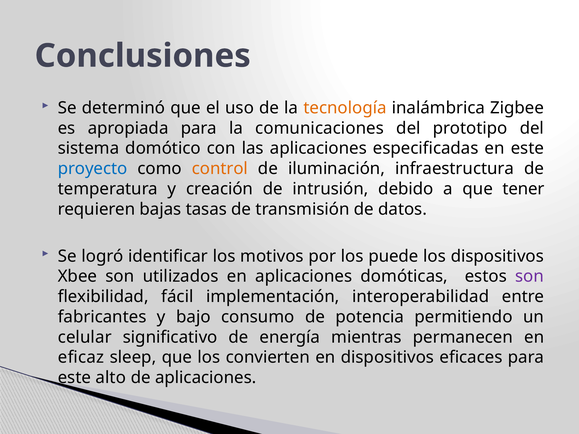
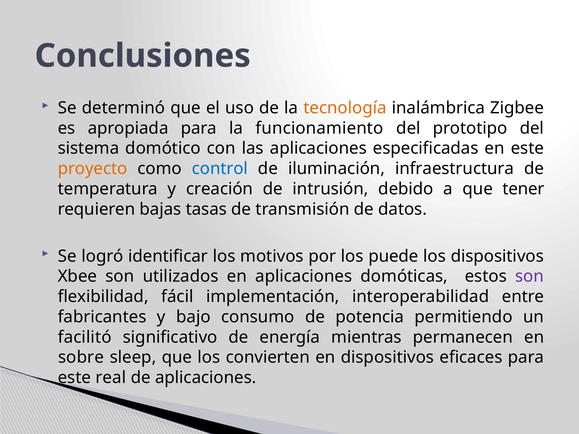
comunicaciones: comunicaciones -> funcionamiento
proyecto colour: blue -> orange
control colour: orange -> blue
celular: celular -> facilitó
eficaz: eficaz -> sobre
alto: alto -> real
